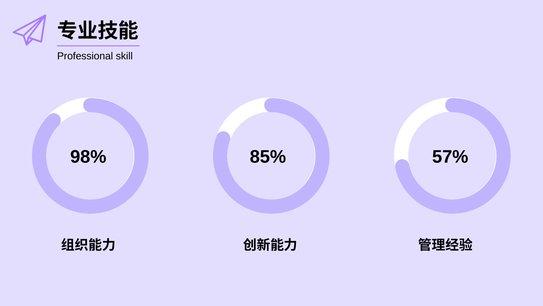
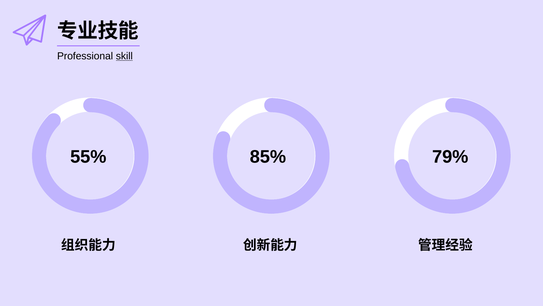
skill underline: none -> present
98%: 98% -> 55%
57%: 57% -> 79%
